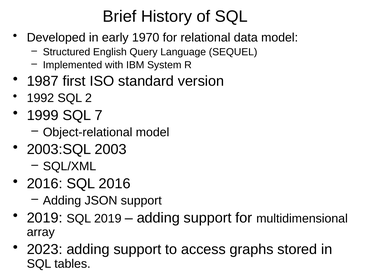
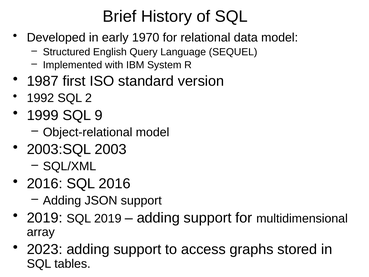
7: 7 -> 9
